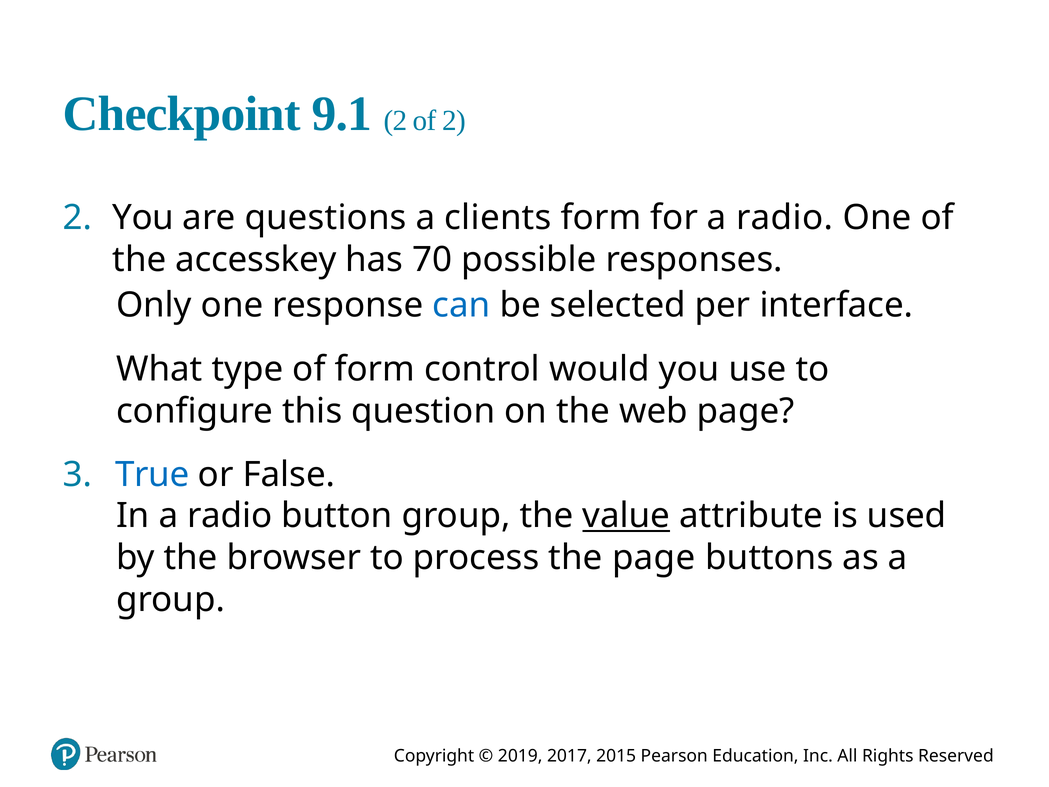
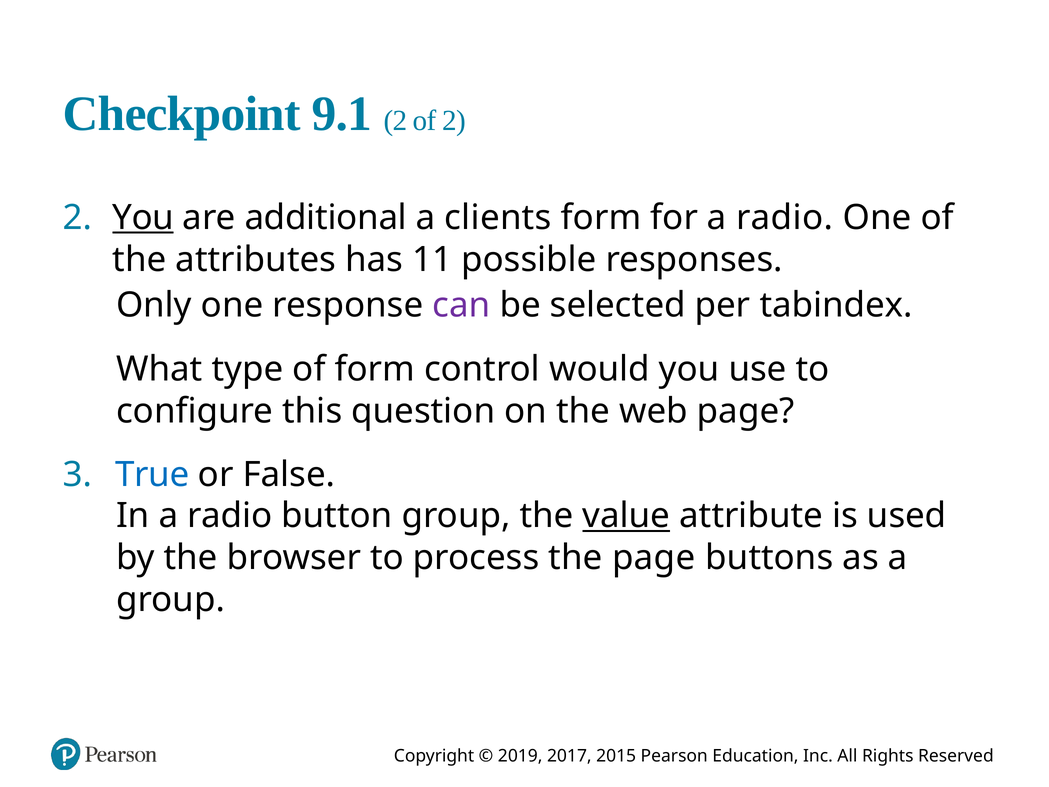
You at (143, 218) underline: none -> present
questions: questions -> additional
accesskey: accesskey -> attributes
70: 70 -> 11
can colour: blue -> purple
interface: interface -> tabindex
